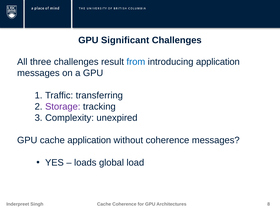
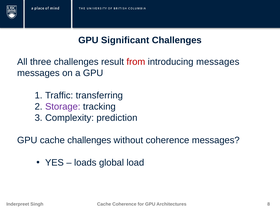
from colour: blue -> red
introducing application: application -> messages
unexpired: unexpired -> prediction
cache application: application -> challenges
